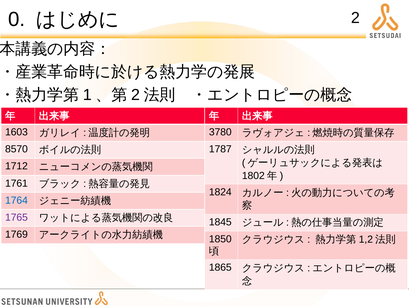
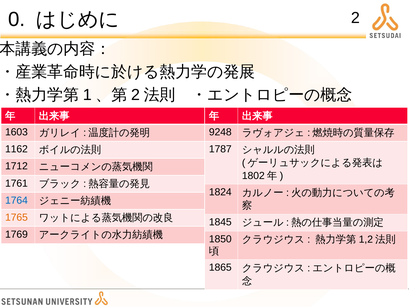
3780: 3780 -> 9248
8570: 8570 -> 1162
1765 colour: purple -> orange
